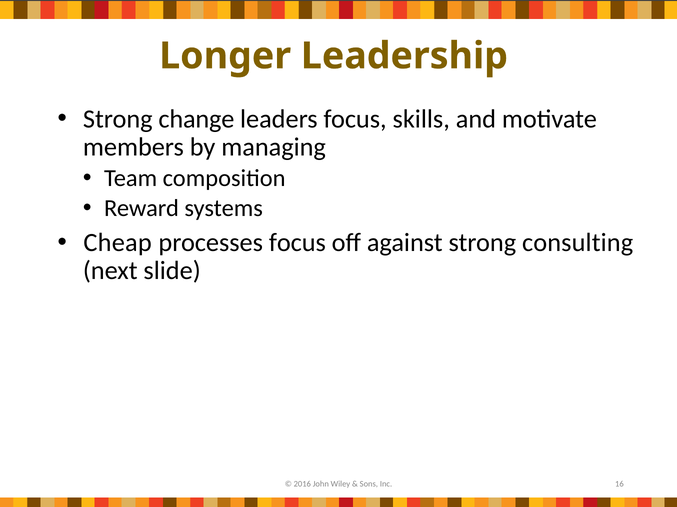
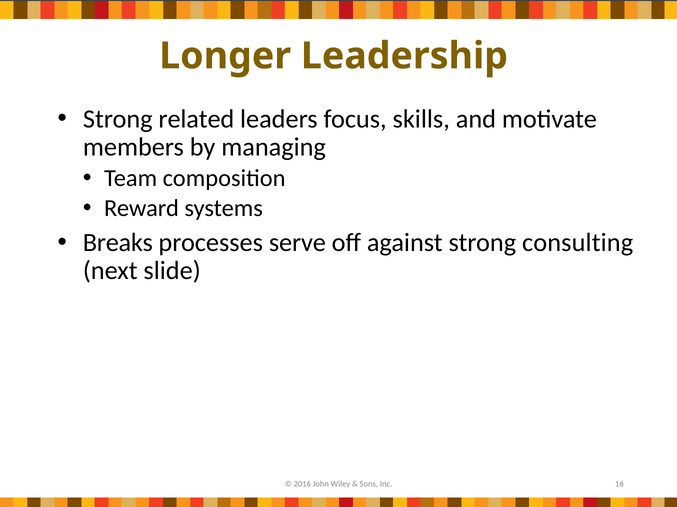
change: change -> related
Cheap: Cheap -> Breaks
processes focus: focus -> serve
